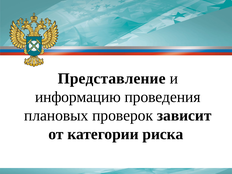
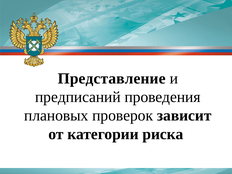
информацию: информацию -> предписаний
